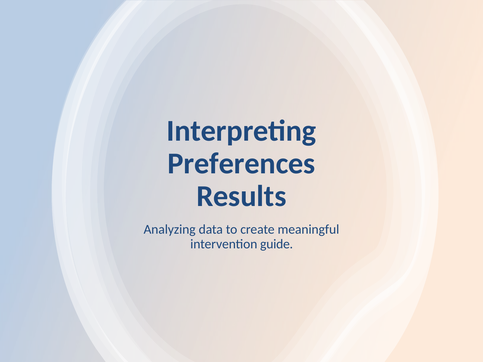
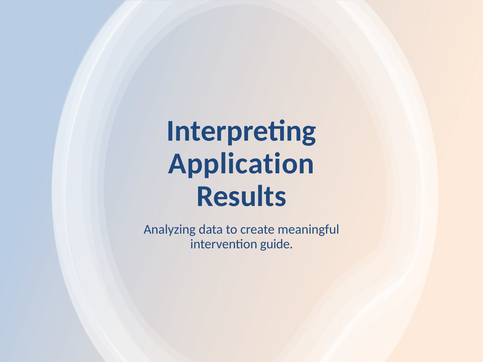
Preferences: Preferences -> Application
